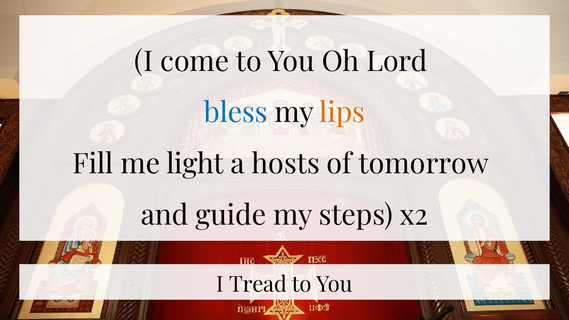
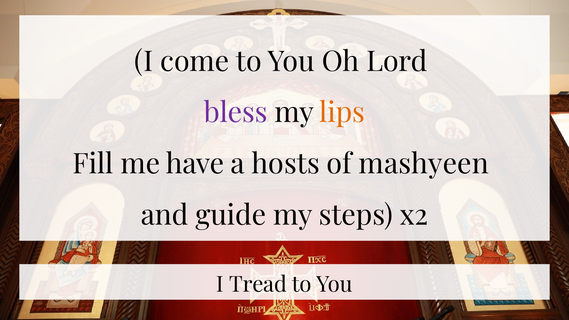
bless colour: blue -> purple
light: light -> have
tomorrow: tomorrow -> mashyeen
